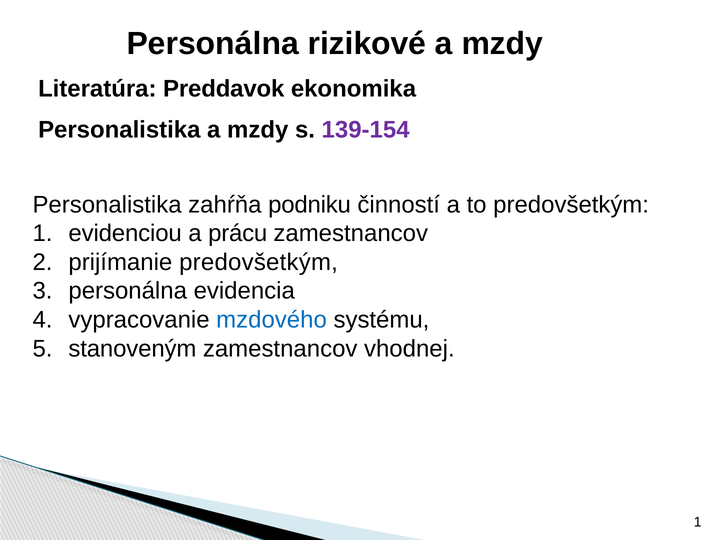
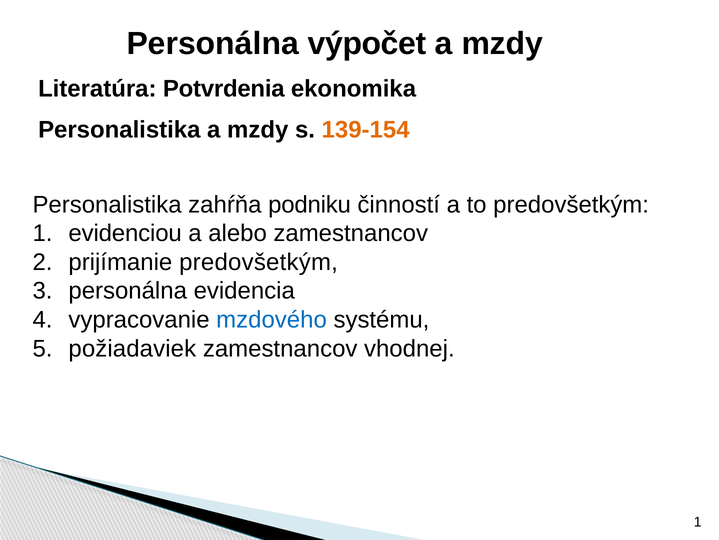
rizikové: rizikové -> výpočet
Preddavok: Preddavok -> Potvrdenia
139-154 colour: purple -> orange
prácu: prácu -> alebo
stanoveným: stanoveným -> požiadaviek
